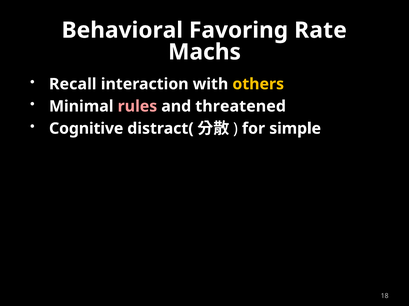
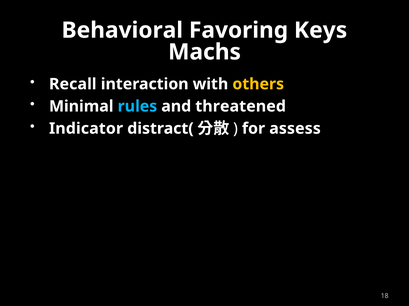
Rate: Rate -> Keys
rules colour: pink -> light blue
Cognitive: Cognitive -> Indicator
simple: simple -> assess
